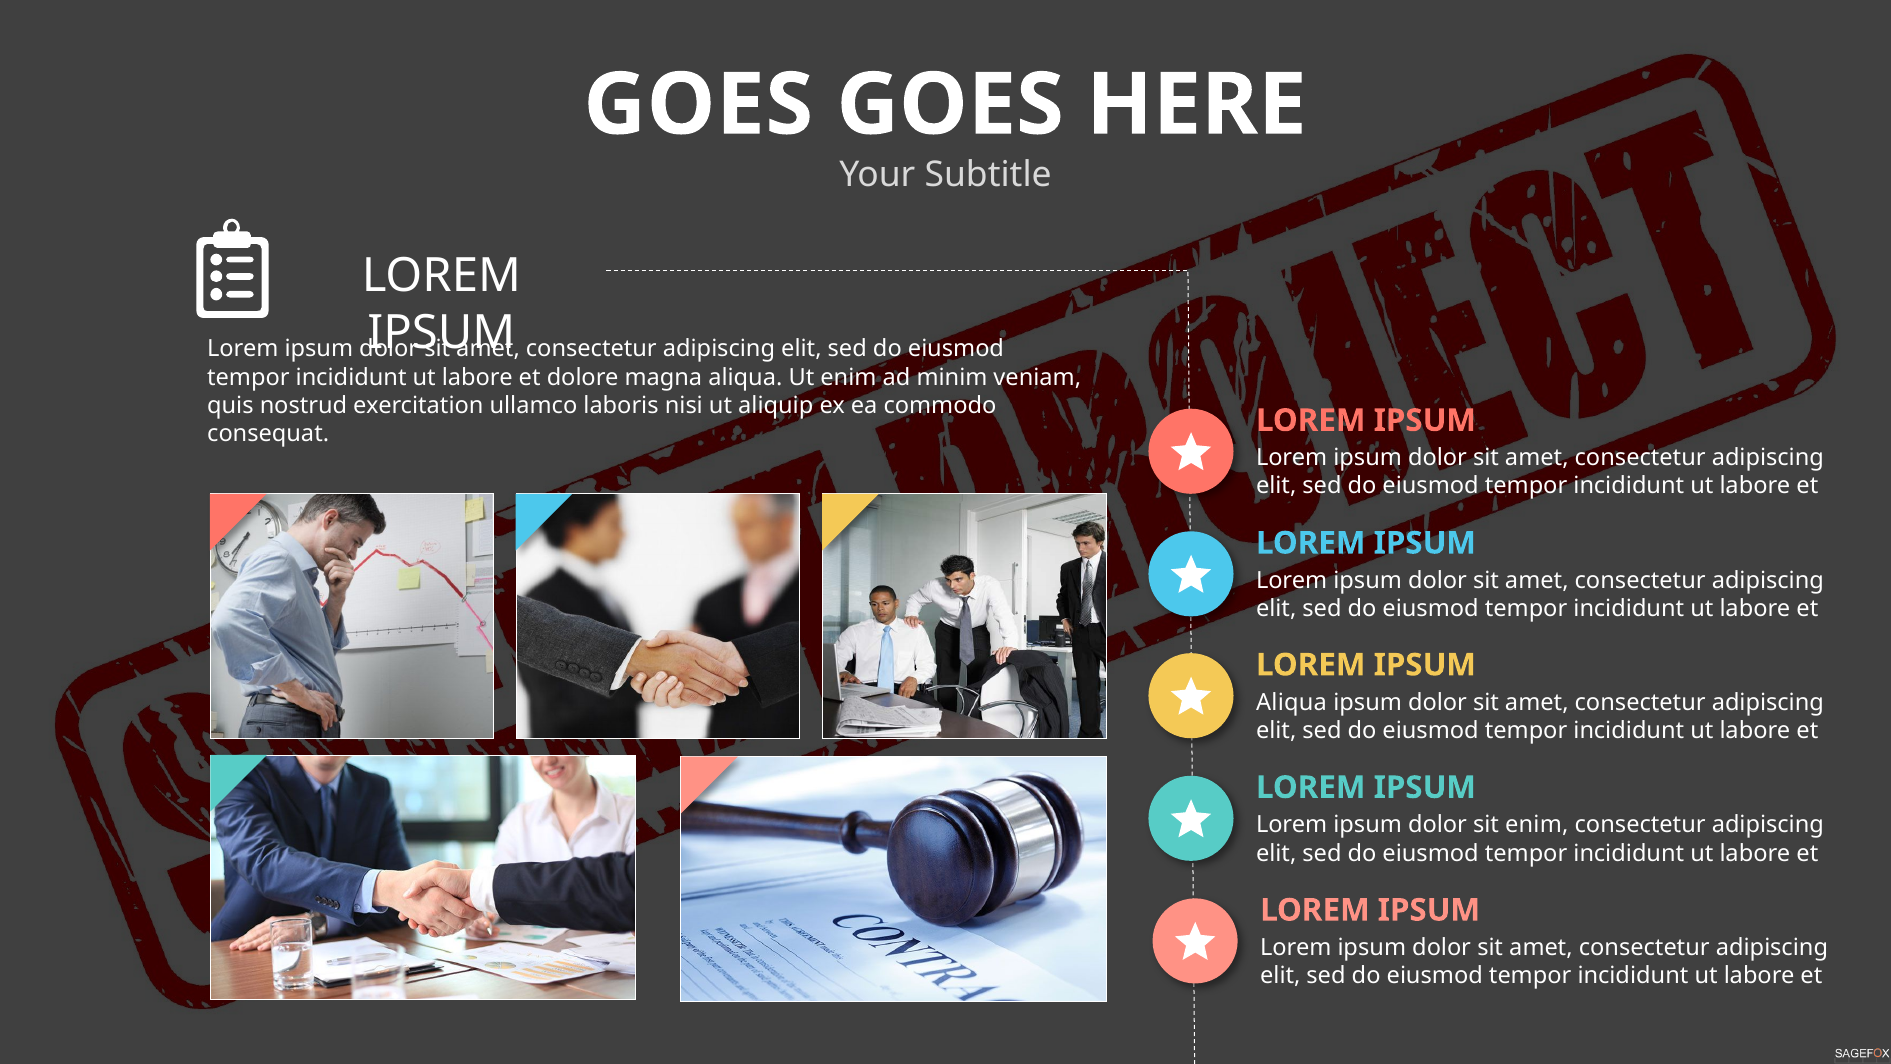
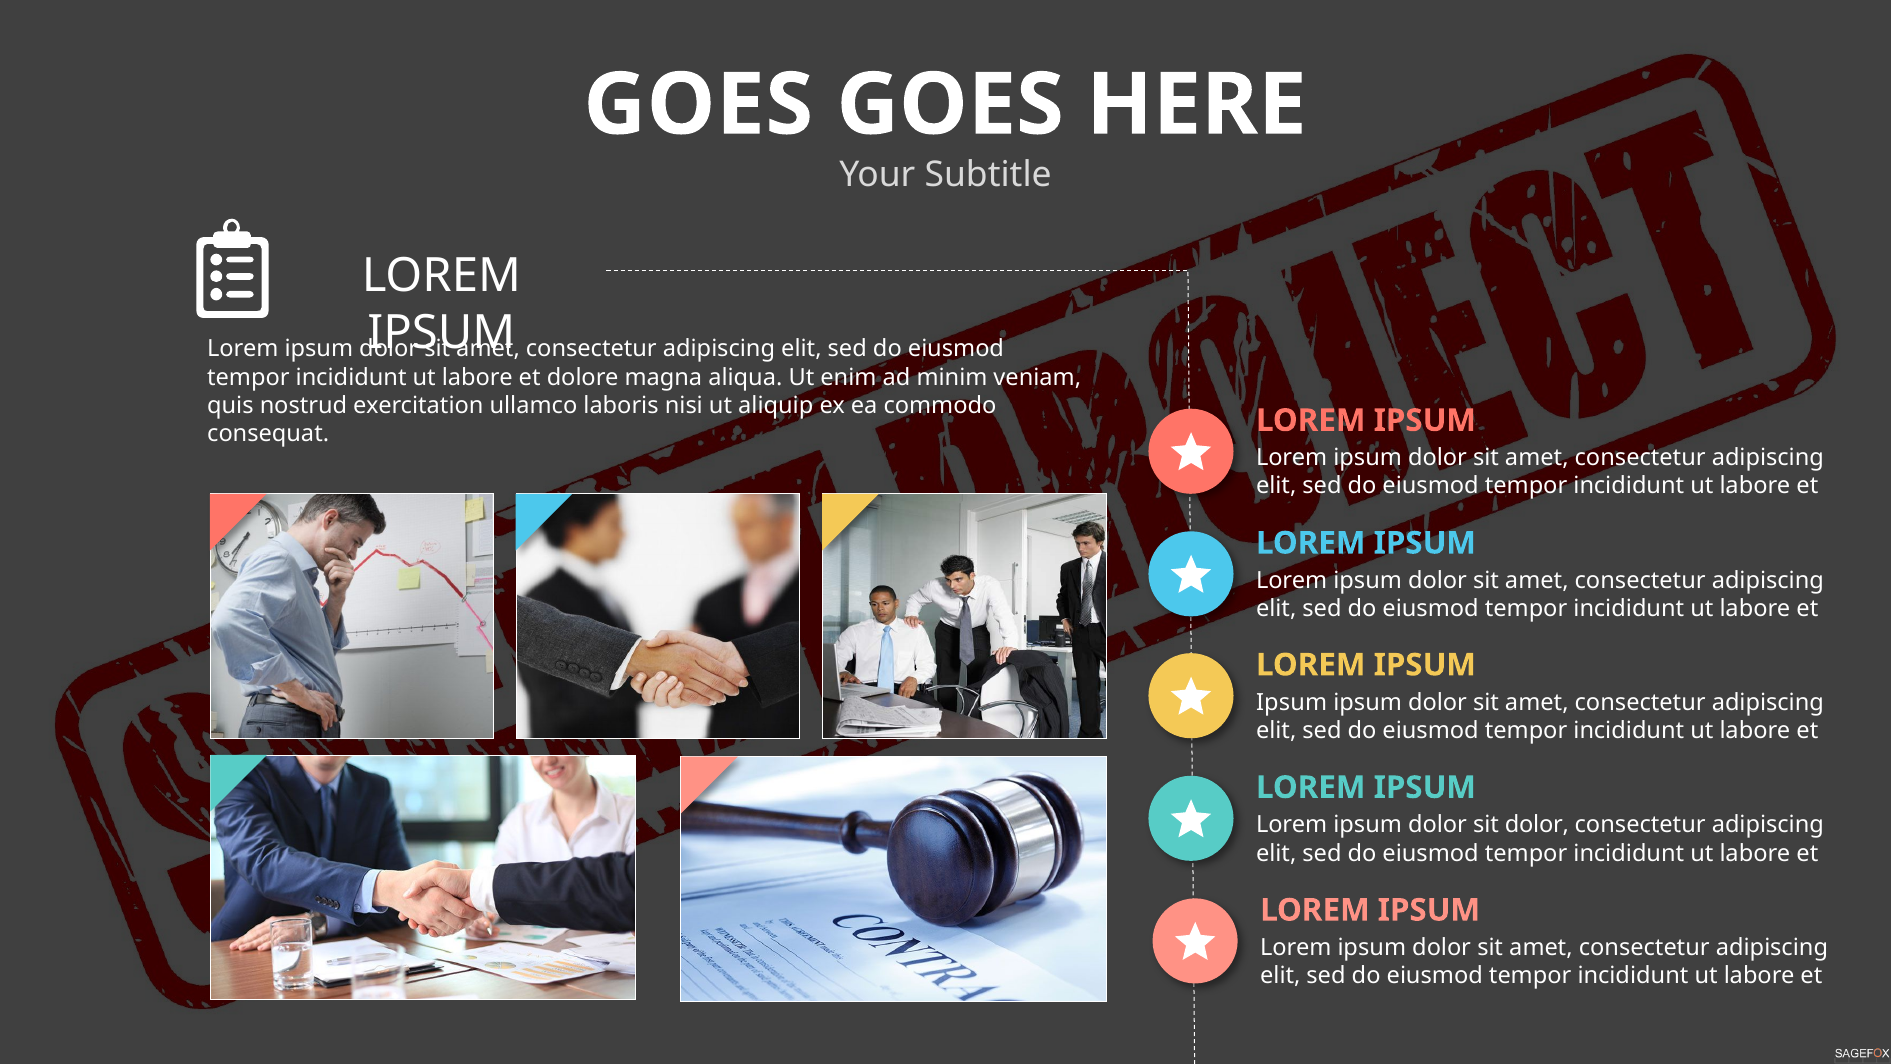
Aliqua at (1292, 702): Aliqua -> Ipsum
sit enim: enim -> dolor
